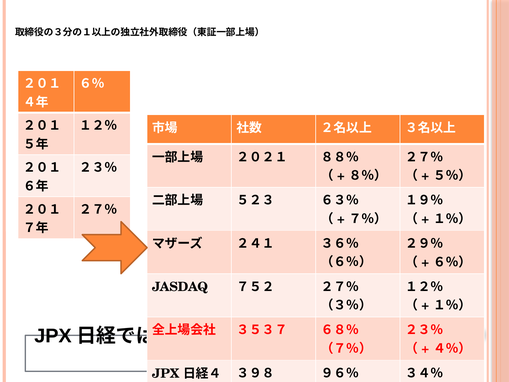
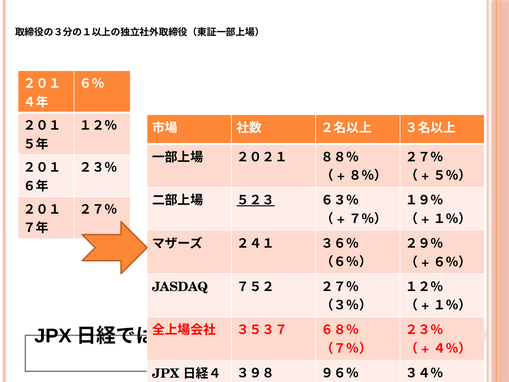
５２３ underline: none -> present
